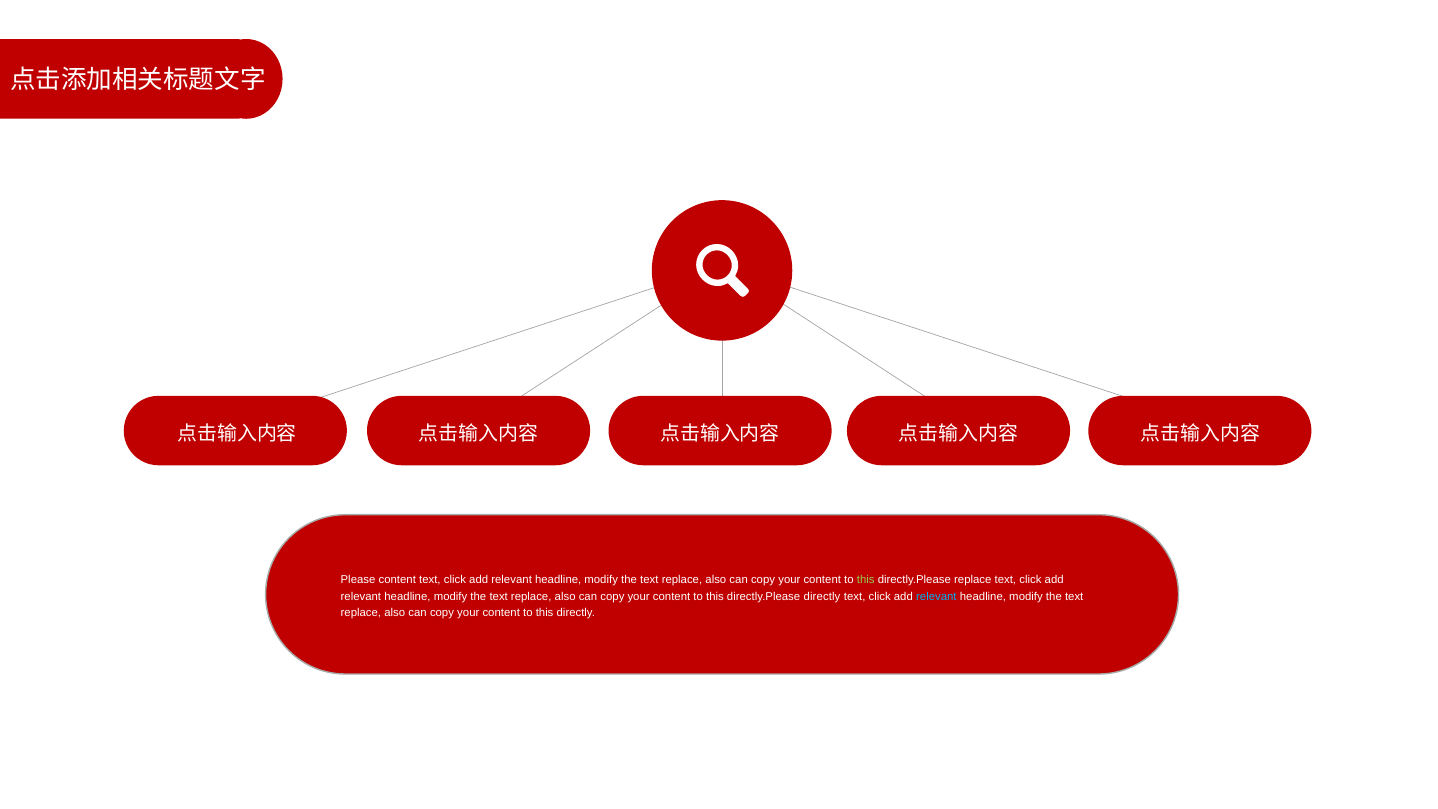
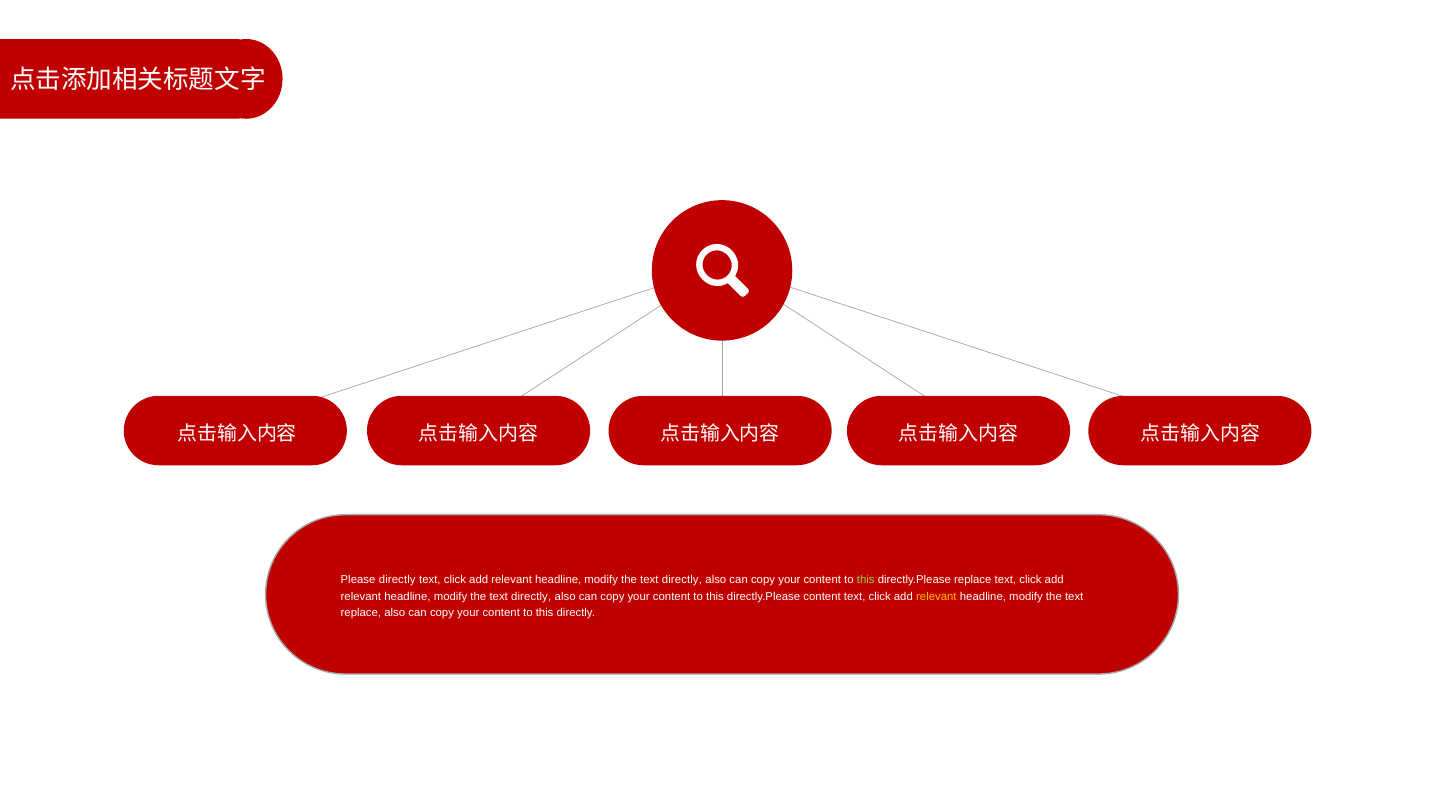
Please content: content -> directly
replace at (682, 580): replace -> directly
replace at (531, 596): replace -> directly
directly.Please directly: directly -> content
relevant at (936, 596) colour: light blue -> yellow
